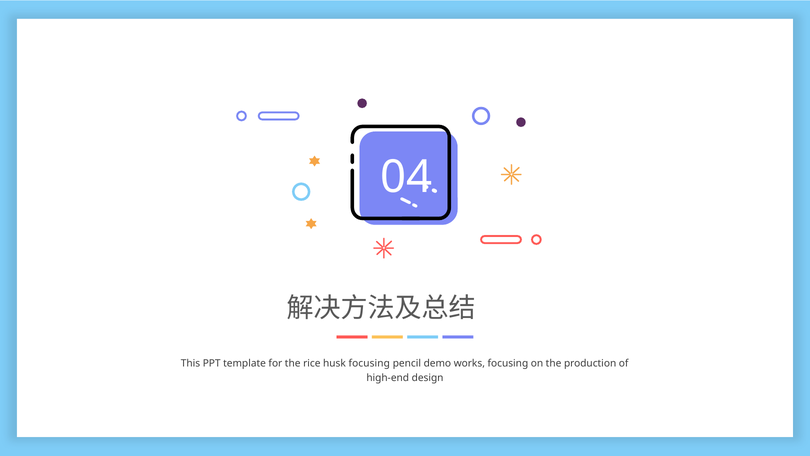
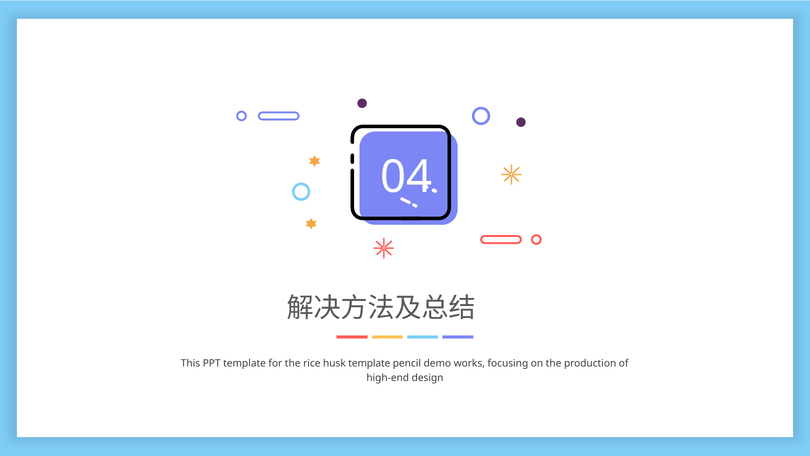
husk focusing: focusing -> template
